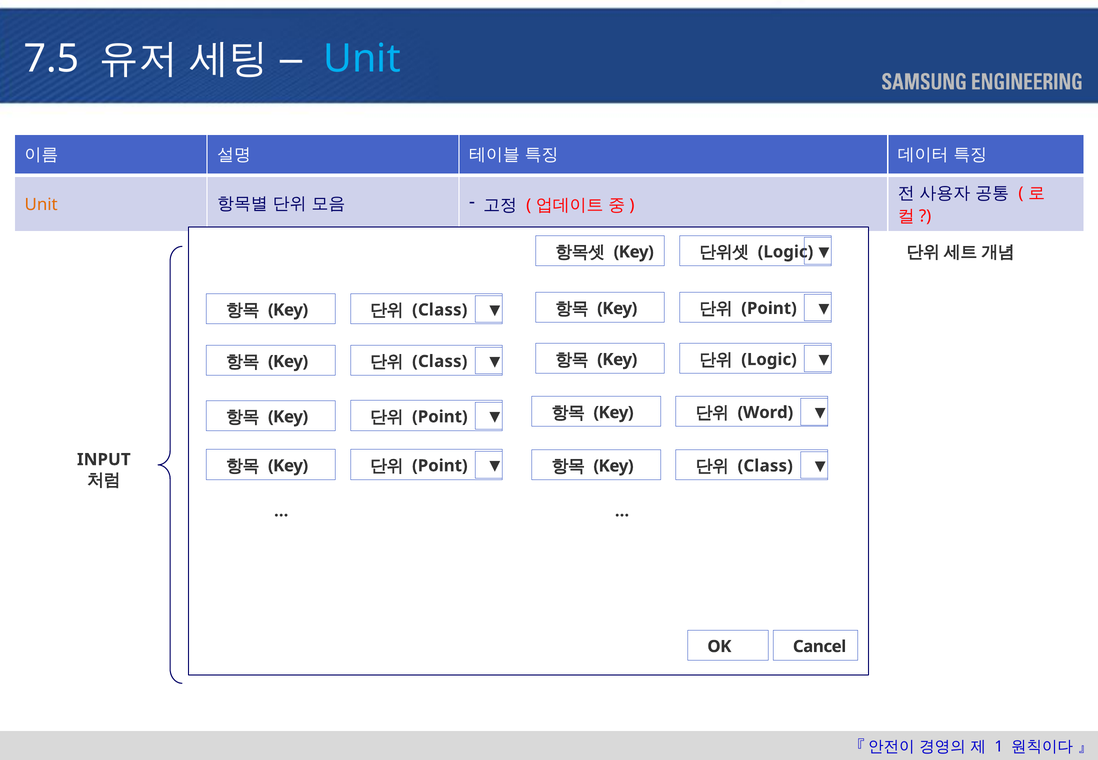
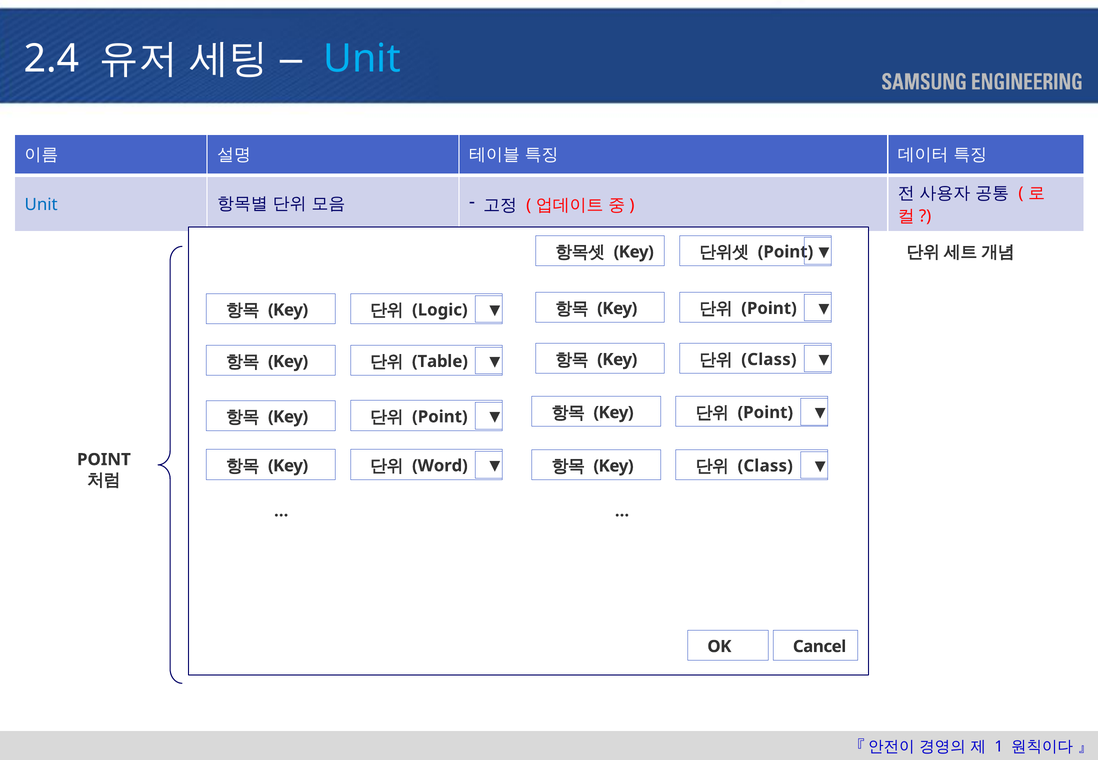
7.5: 7.5 -> 2.4
Unit at (41, 205) colour: orange -> blue
Logic at (785, 252): Logic -> Point
Class at (440, 310): Class -> Logic
Logic at (769, 360): Logic -> Class
Class at (440, 361): Class -> Table
Word at (765, 413): Word -> Point
INPUT at (104, 460): INPUT -> POINT
Point at (440, 466): Point -> Word
